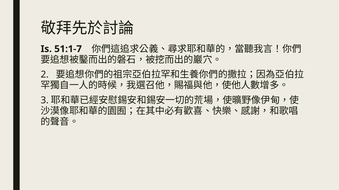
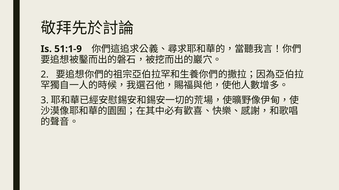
51:1-7: 51:1-7 -> 51:1-9
